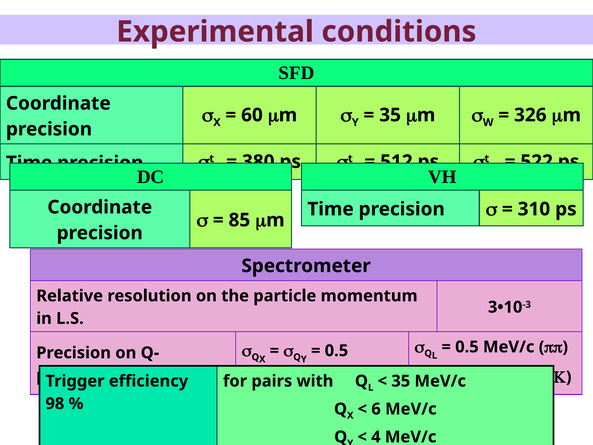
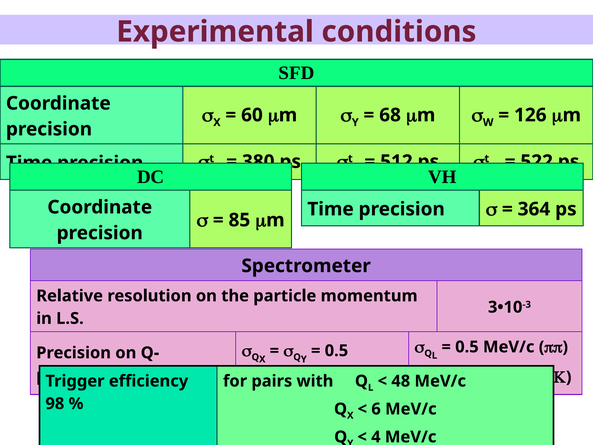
35 at (390, 115): 35 -> 68
326: 326 -> 126
310: 310 -> 364
35 at (401, 381): 35 -> 48
